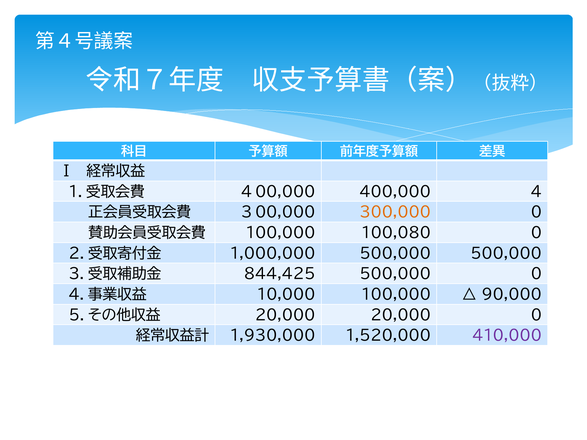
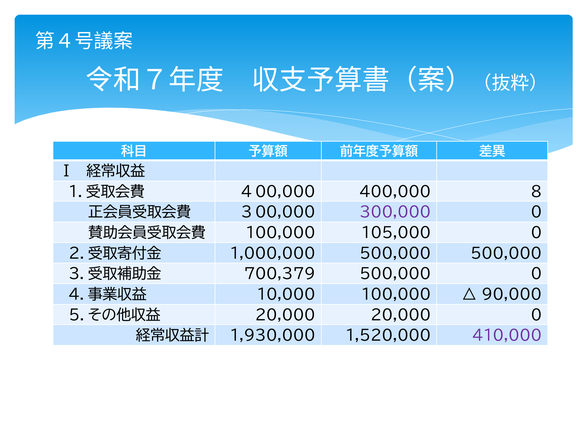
4: 4 -> 8
300,000 colour: orange -> purple
100,080: 100,080 -> 105,000
844,425: 844,425 -> 700,379
